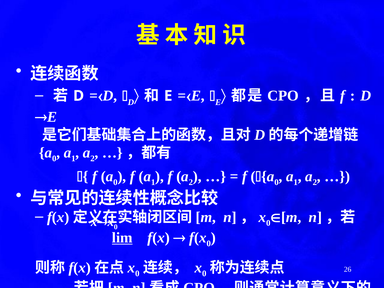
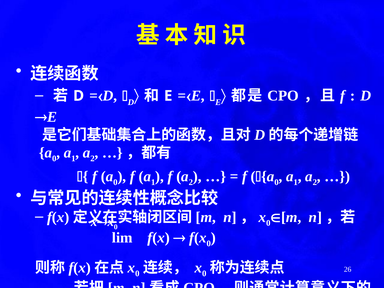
lim underline: present -> none
